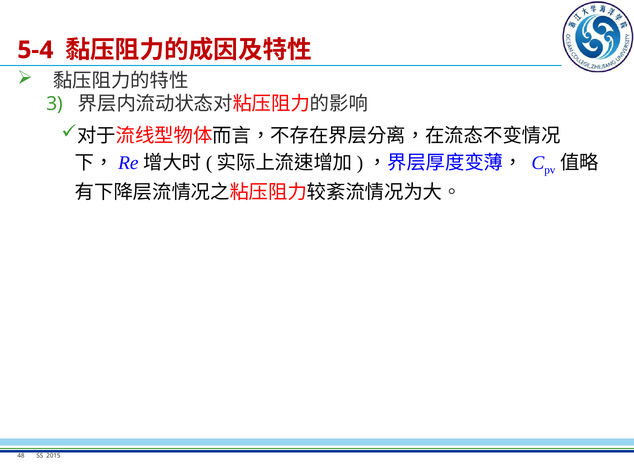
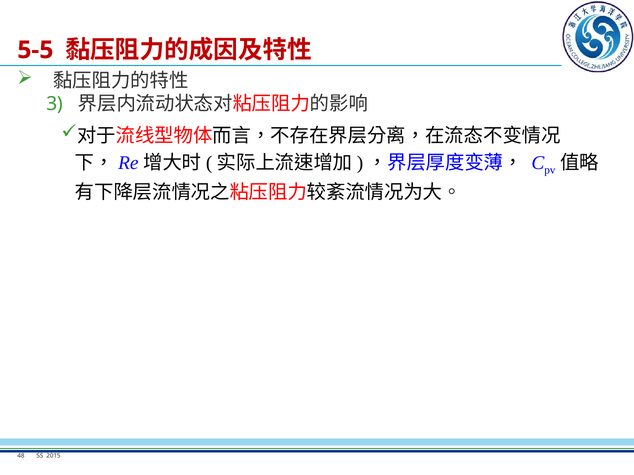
5-4: 5-4 -> 5-5
